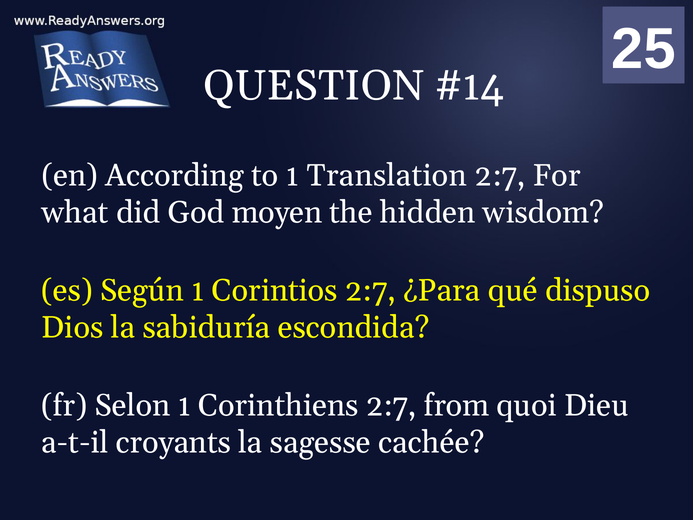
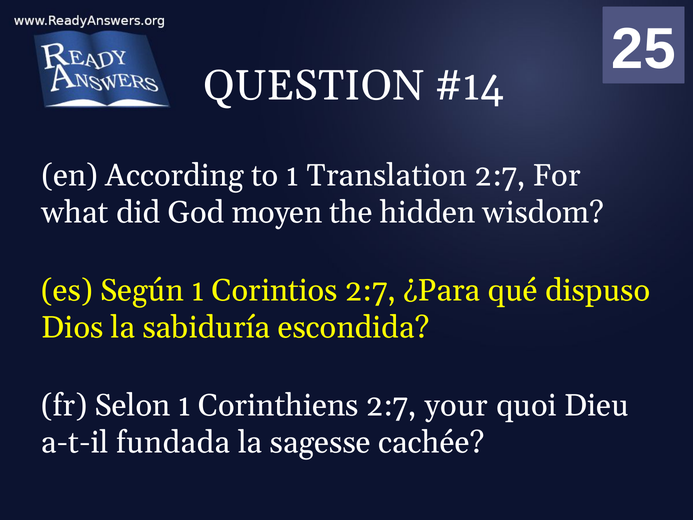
from: from -> your
croyants: croyants -> fundada
